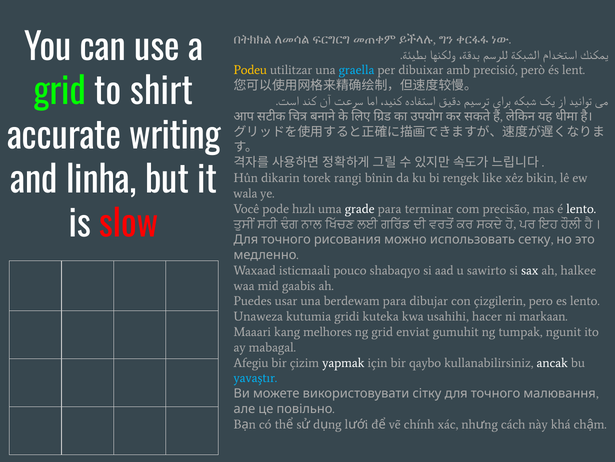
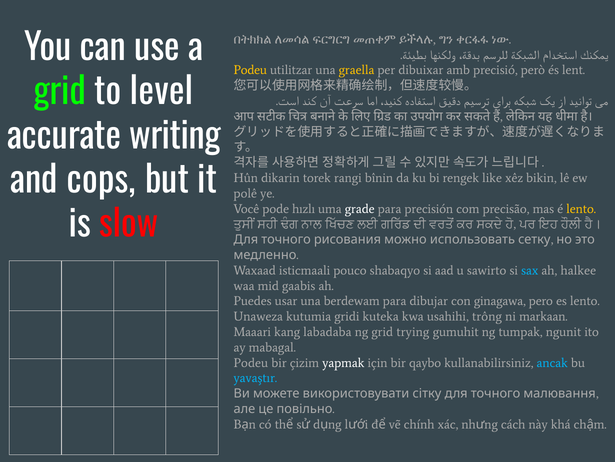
graella colour: light blue -> yellow
shirt: shirt -> level
linha: linha -> cops
wala: wala -> polê
terminar: terminar -> precisión
lento at (581, 208) colour: white -> yellow
sax colour: white -> light blue
çizgilerin: çizgilerin -> ginagawa
hacer: hacer -> trông
melhores: melhores -> labadaba
enviat: enviat -> trying
Afegiu at (251, 362): Afegiu -> Podeu
ancak colour: white -> light blue
